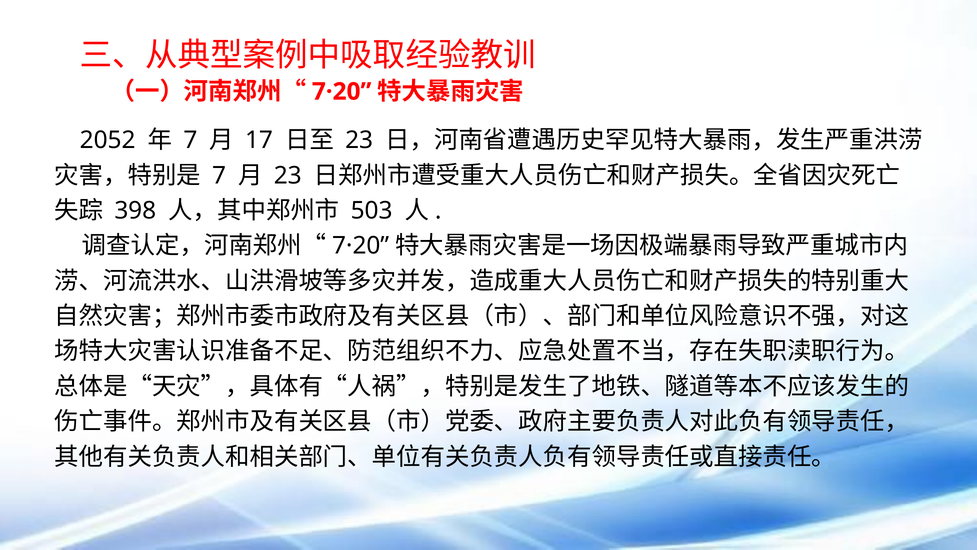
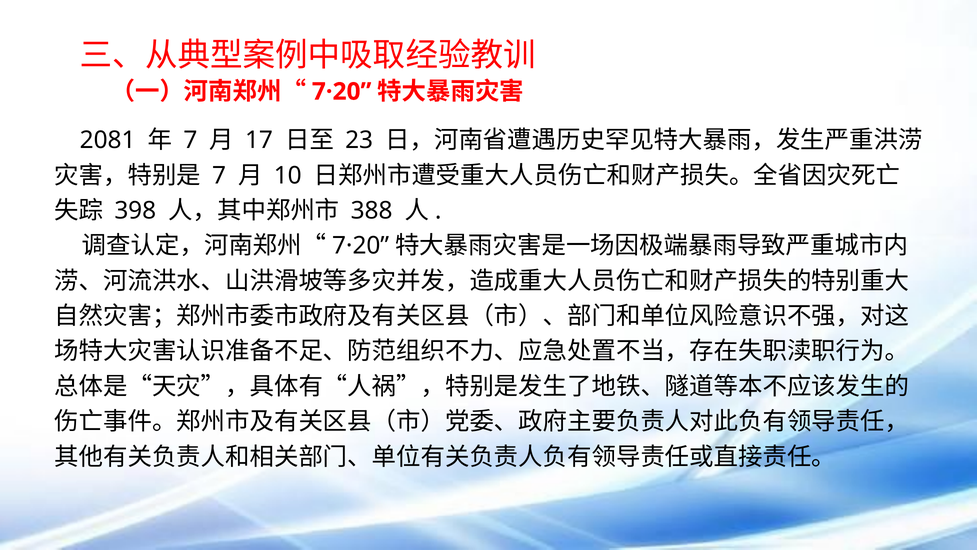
2052: 2052 -> 2081
23 at (288, 175): 23 -> 10
503: 503 -> 388
